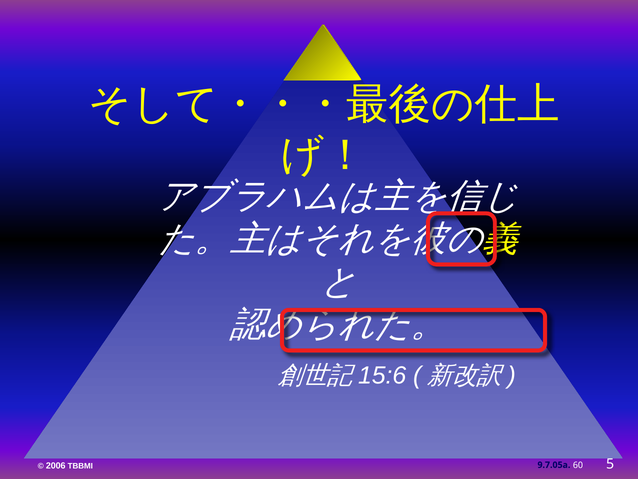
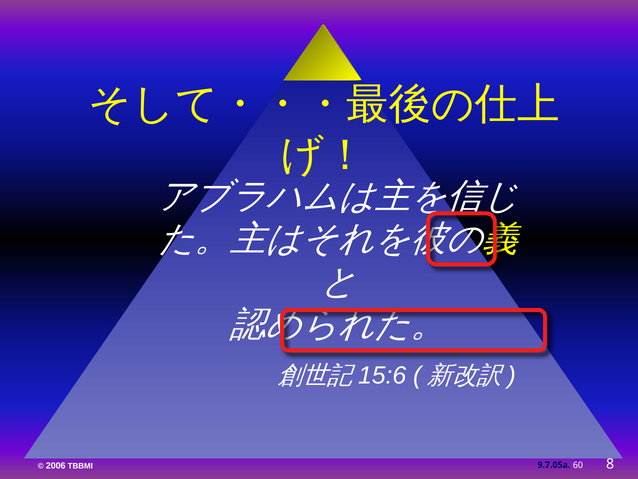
5: 5 -> 8
